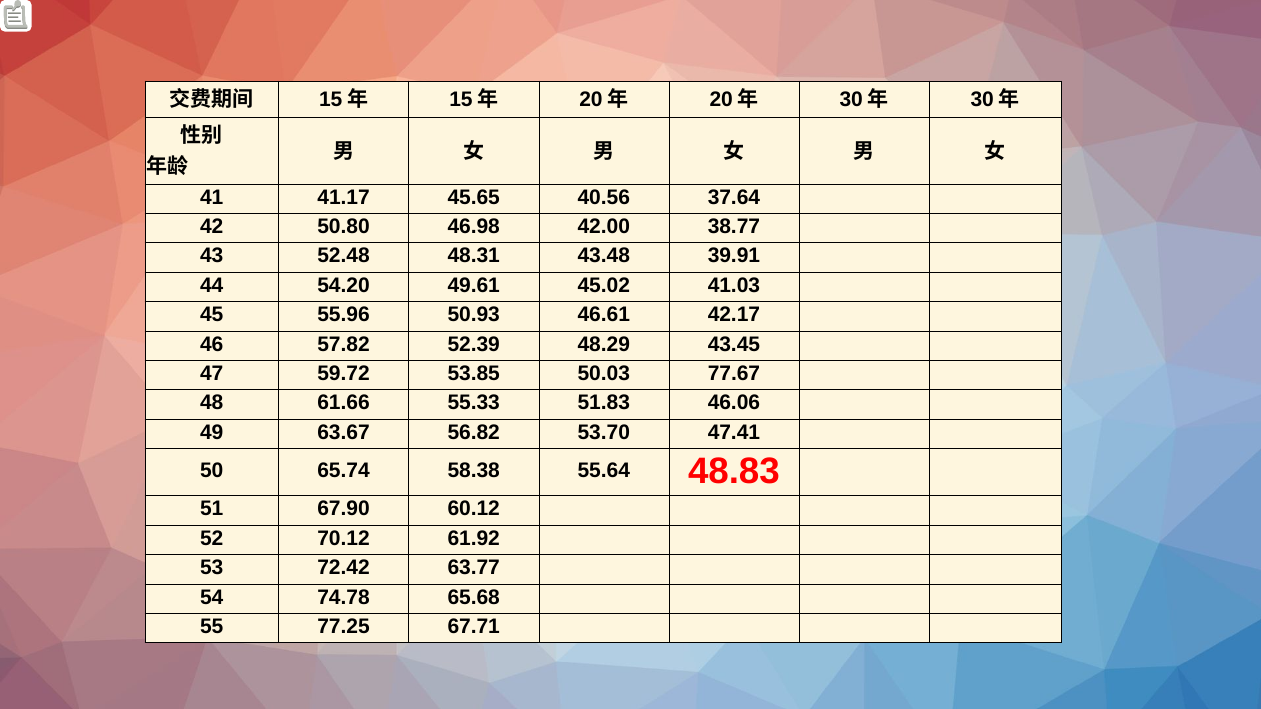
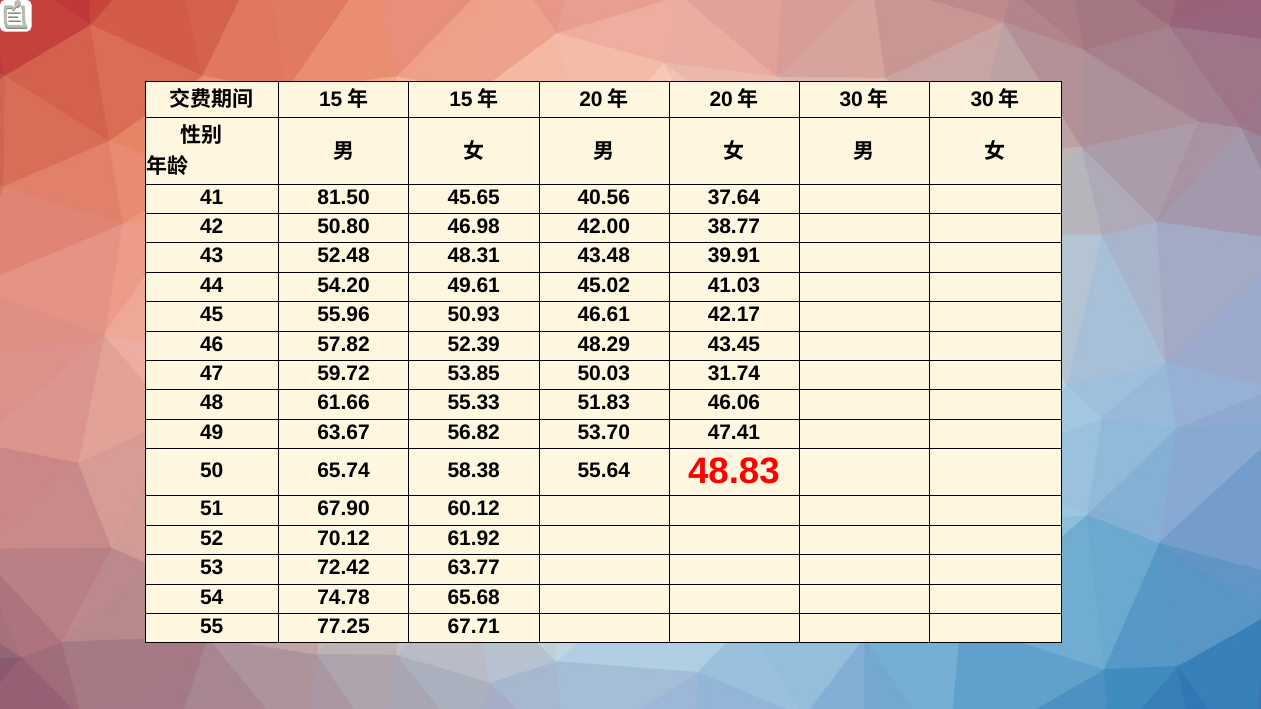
41.17: 41.17 -> 81.50
77.67: 77.67 -> 31.74
